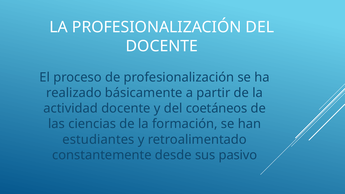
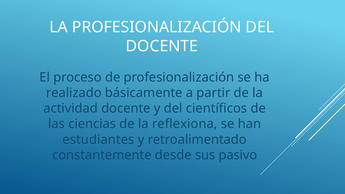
coetáneos: coetáneos -> científicos
formación: formación -> reflexiona
